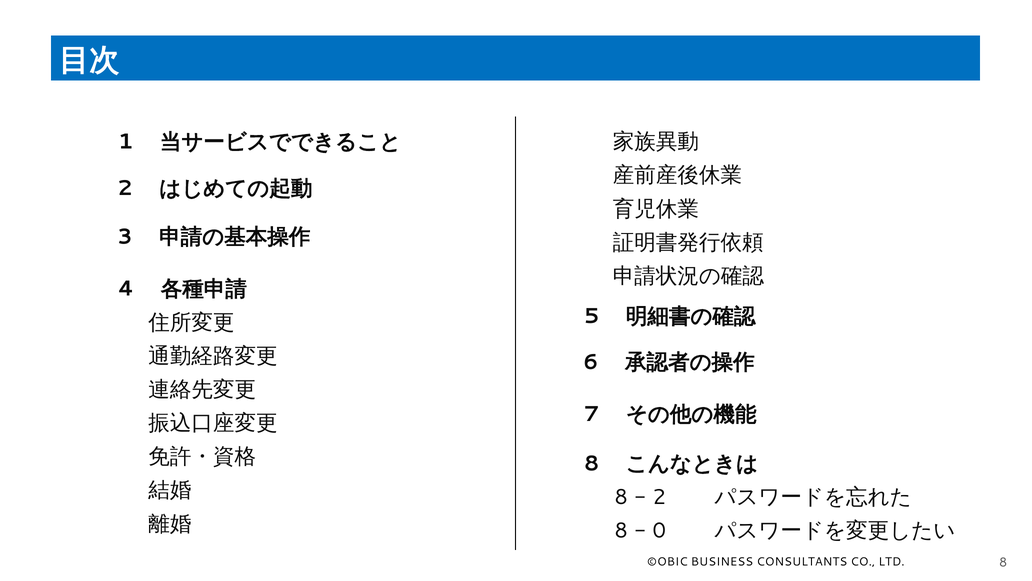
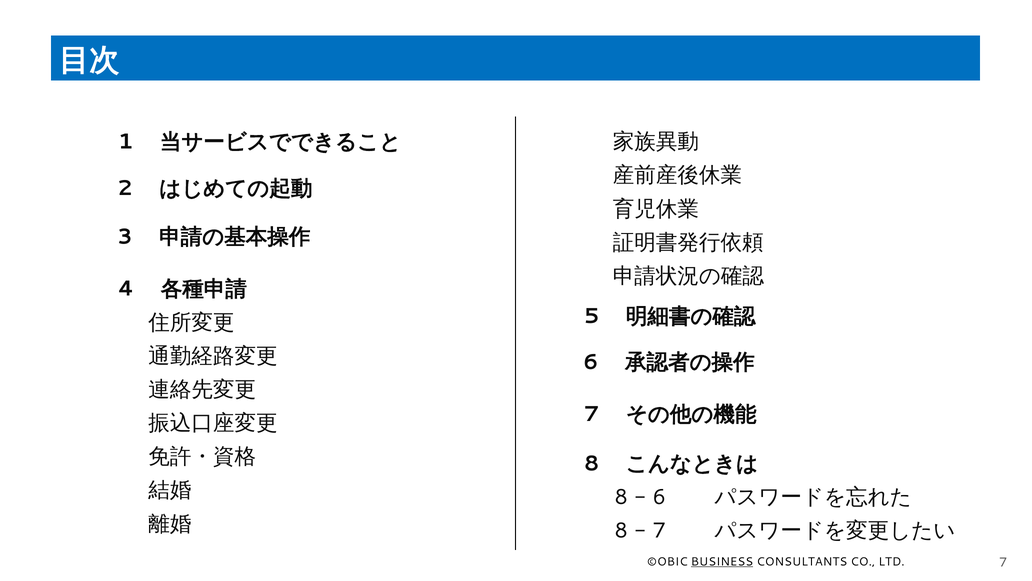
2 at (659, 497): 2 -> 6
0 at (659, 530): 0 -> 7
BUSINESS underline: none -> present
LTD 8: 8 -> 7
